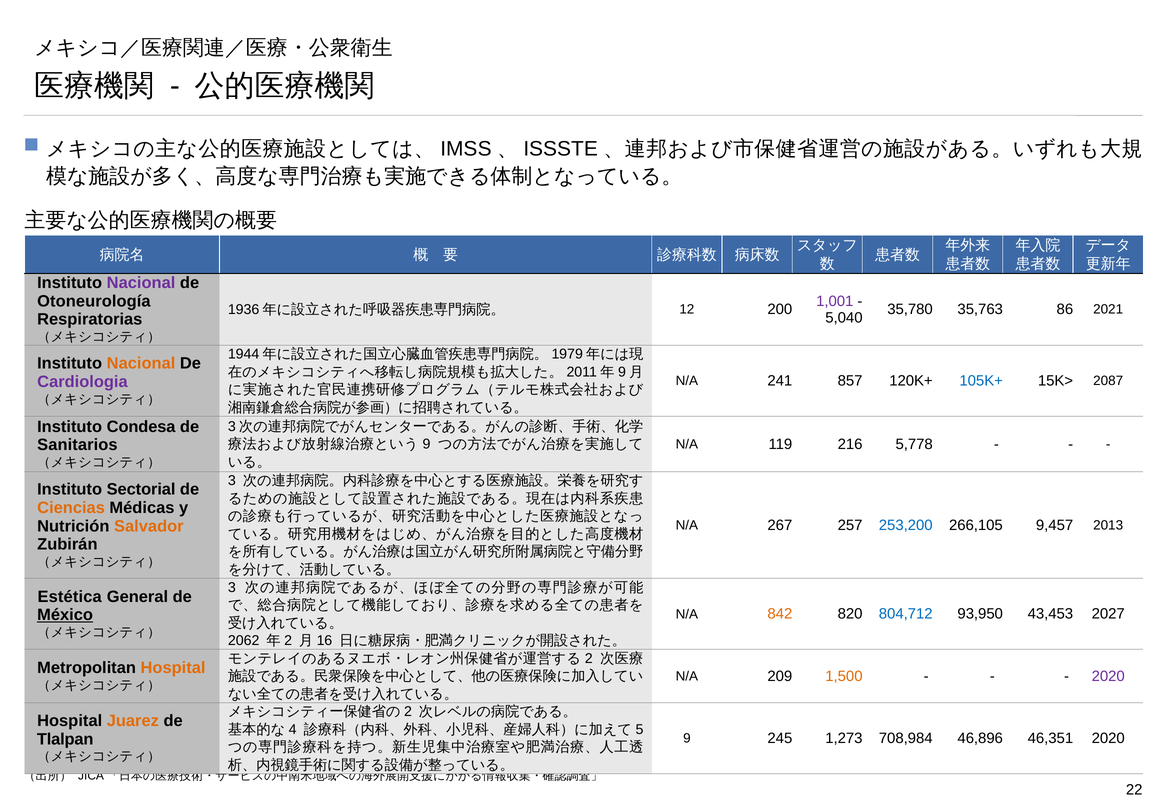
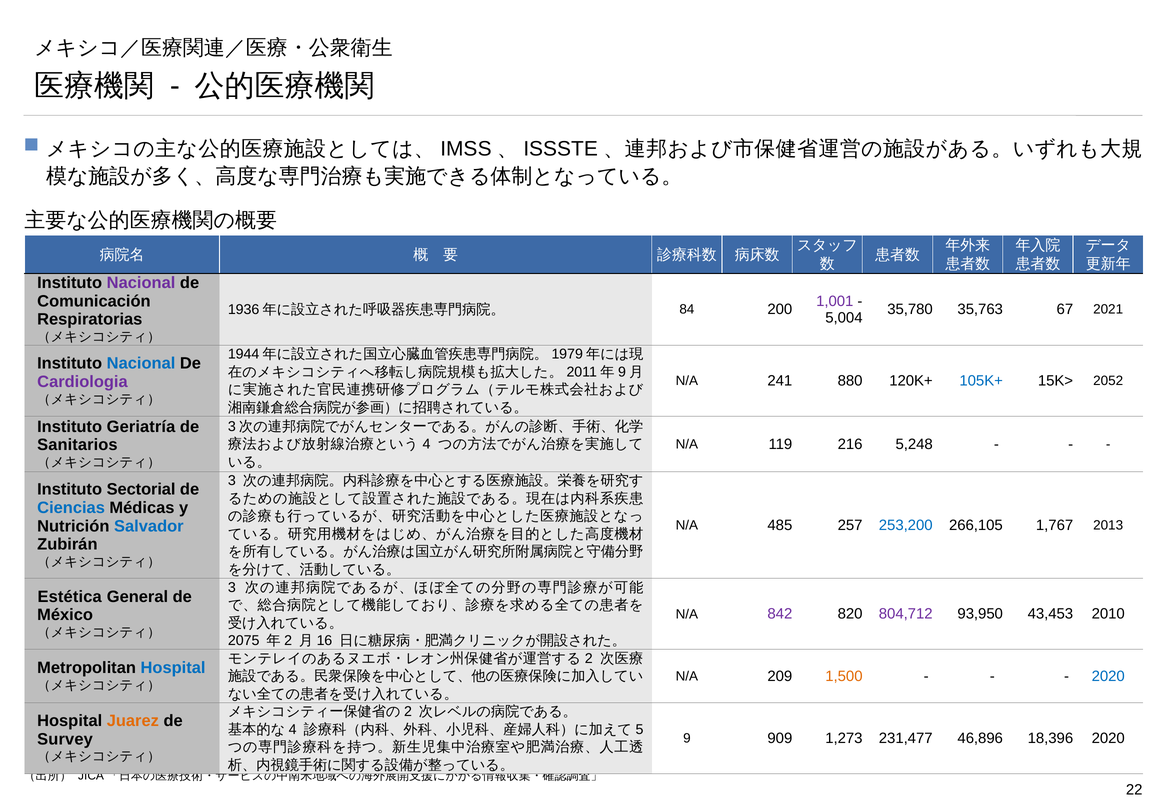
Otoneurología: Otoneurología -> Comunicación
86: 86 -> 67
12: 12 -> 84
5,040: 5,040 -> 5,004
Nacional at (141, 364) colour: orange -> blue
857: 857 -> 880
2087: 2087 -> 2052
Condesa: Condesa -> Geriatría
5,778: 5,778 -> 5,248
9 at (426, 444): 9 -> 4
Ciencias colour: orange -> blue
Salvador colour: orange -> blue
267: 267 -> 485
9,457: 9,457 -> 1,767
México underline: present -> none
842 colour: orange -> purple
804,712 colour: blue -> purple
2027: 2027 -> 2010
2062: 2062 -> 2075
Hospital at (173, 668) colour: orange -> blue
2020 at (1108, 676) colour: purple -> blue
Tlalpan: Tlalpan -> Survey
245: 245 -> 909
708,984: 708,984 -> 231,477
46,351: 46,351 -> 18,396
